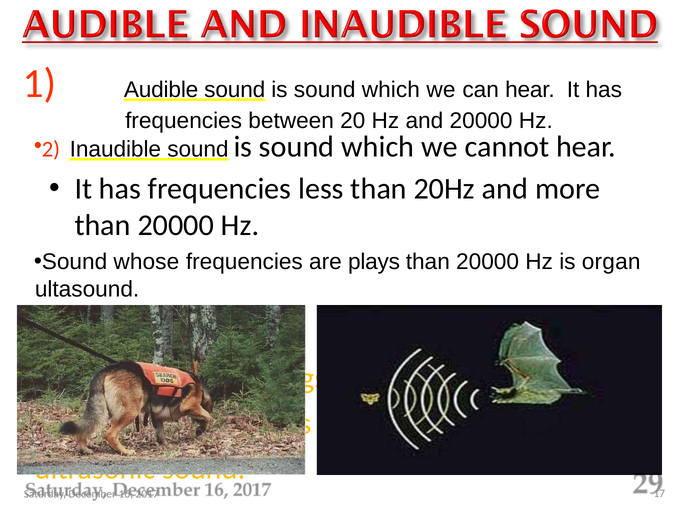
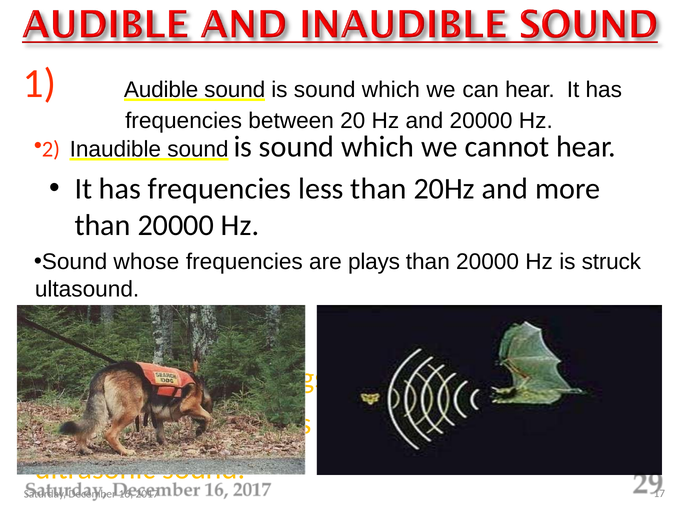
organ: organ -> struck
